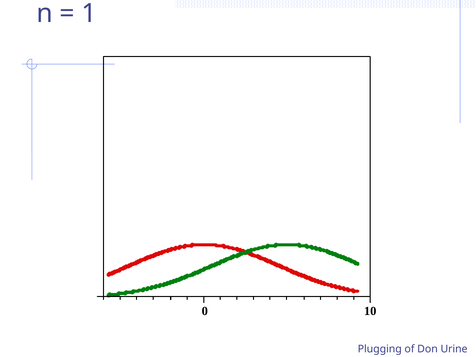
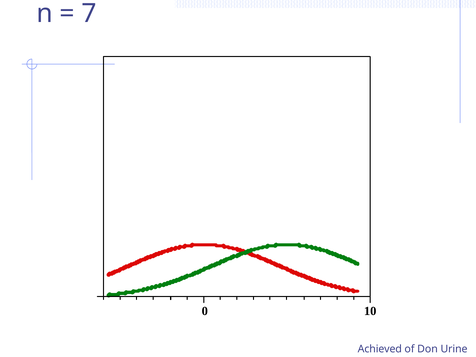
1: 1 -> 7
Plugging: Plugging -> Achieved
